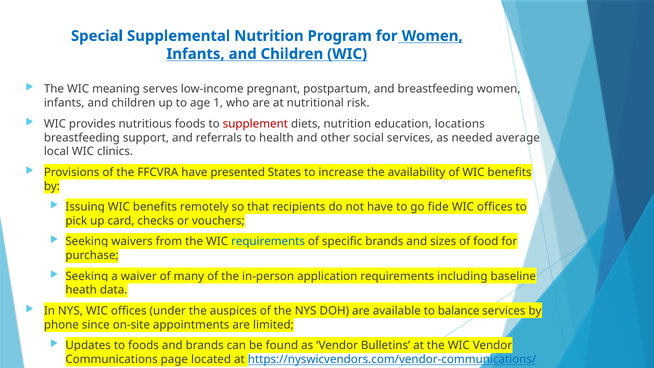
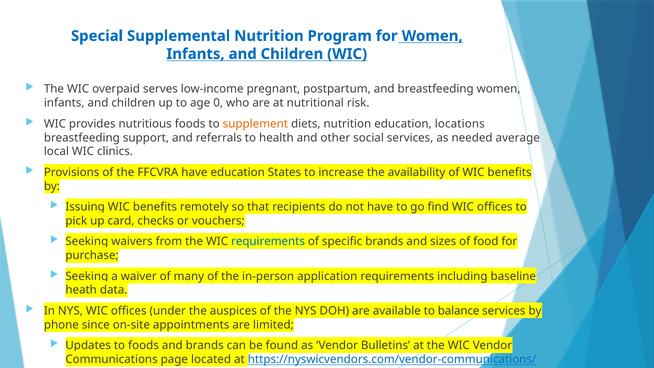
meaning: meaning -> overpaid
1: 1 -> 0
supplement colour: red -> orange
have presented: presented -> education
fide: fide -> find
